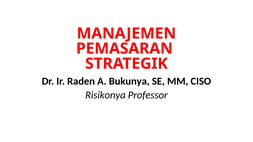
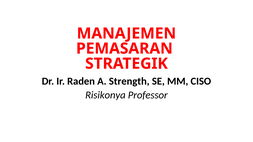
Bukunya: Bukunya -> Strength
